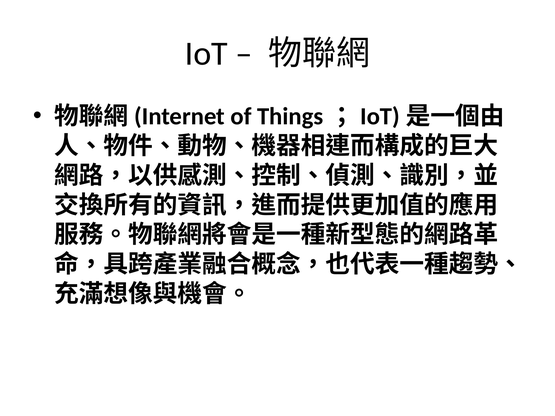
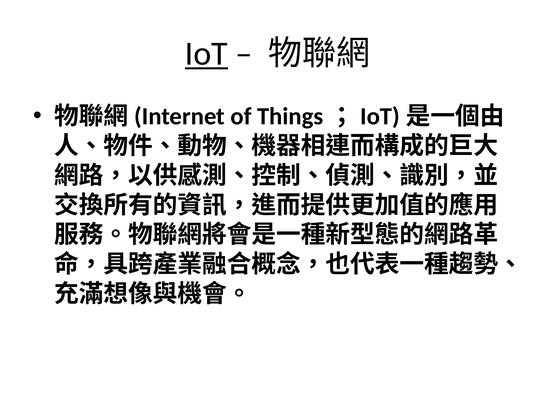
IoT underline: none -> present
